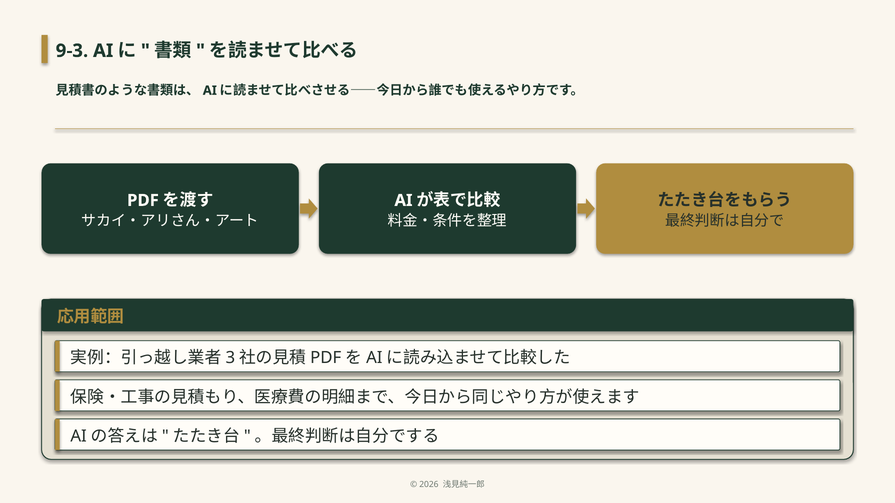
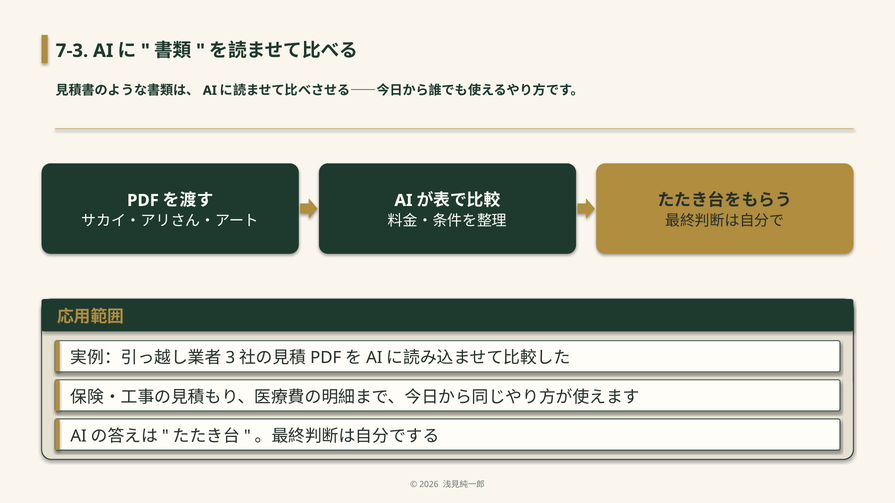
9-3: 9-3 -> 7-3
